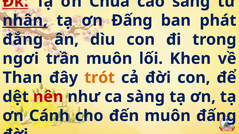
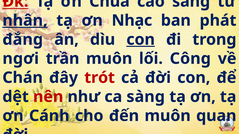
ơn Đấng: Đấng -> Nhạc
con at (141, 40) underline: none -> present
Khen: Khen -> Công
Than: Than -> Chán
trót colour: orange -> red
muôn đấng: đấng -> quan
